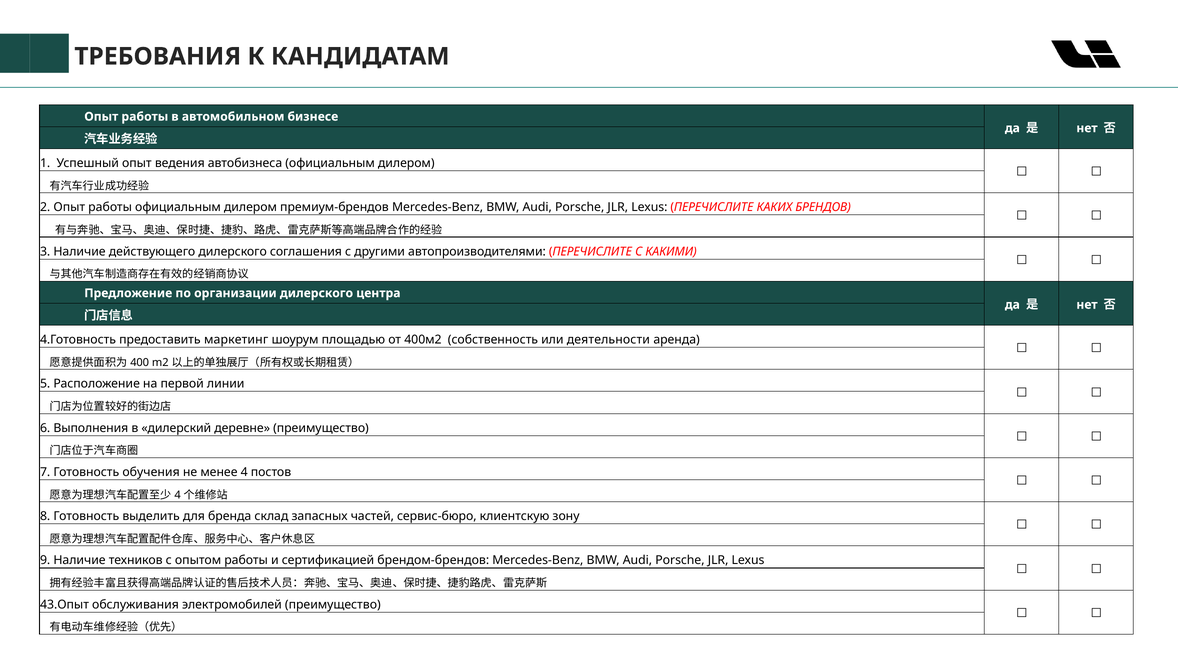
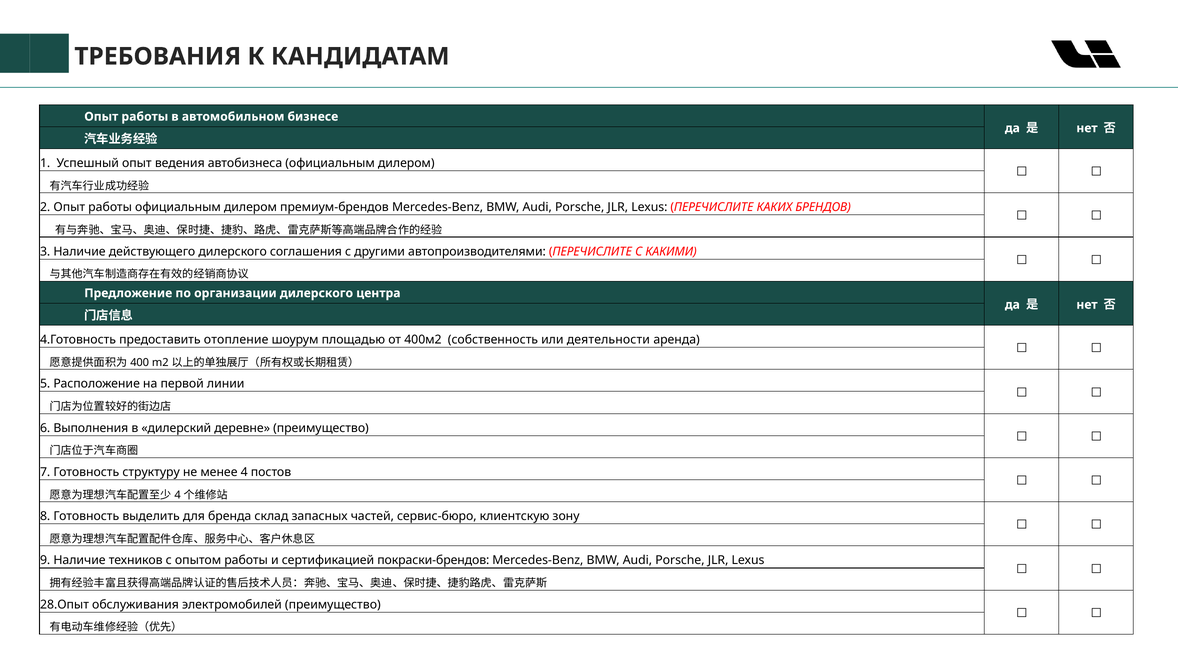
маркетинг: маркетинг -> отопление
обучения: обучения -> структуру
брендом-брендов: брендом-брендов -> покраски-брендов
43.Опыт: 43.Опыт -> 28.Опыт
